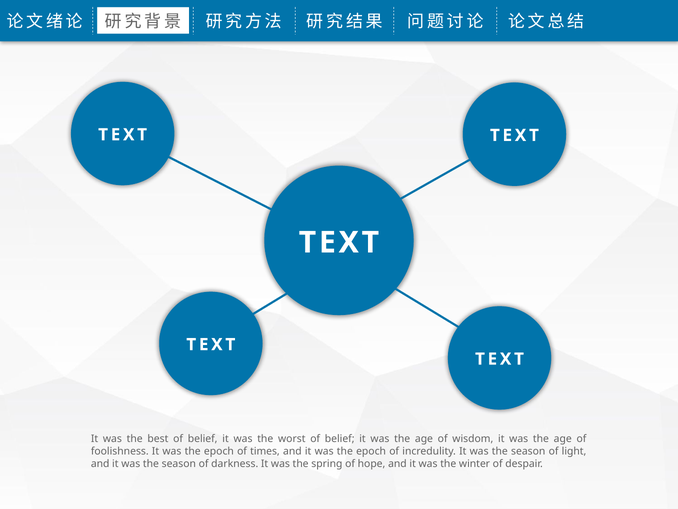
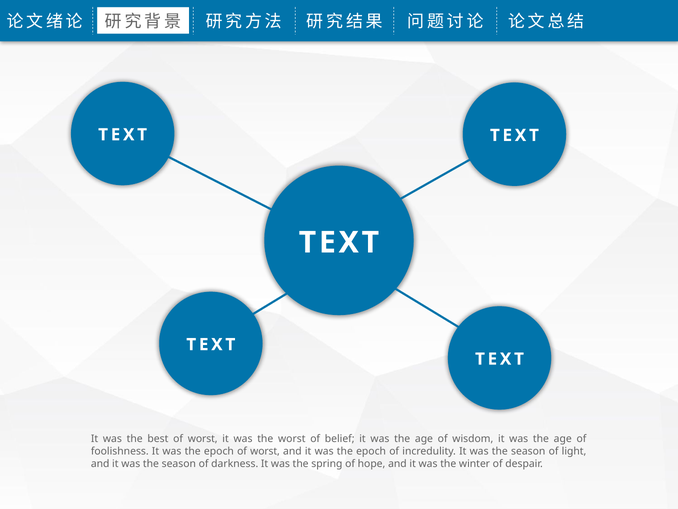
best of belief: belief -> worst
epoch of times: times -> worst
